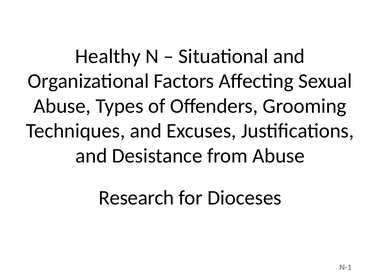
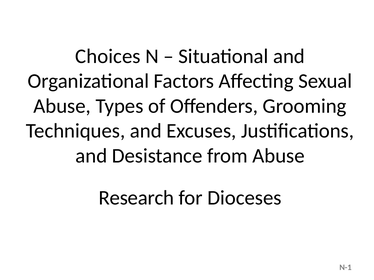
Healthy: Healthy -> Choices
